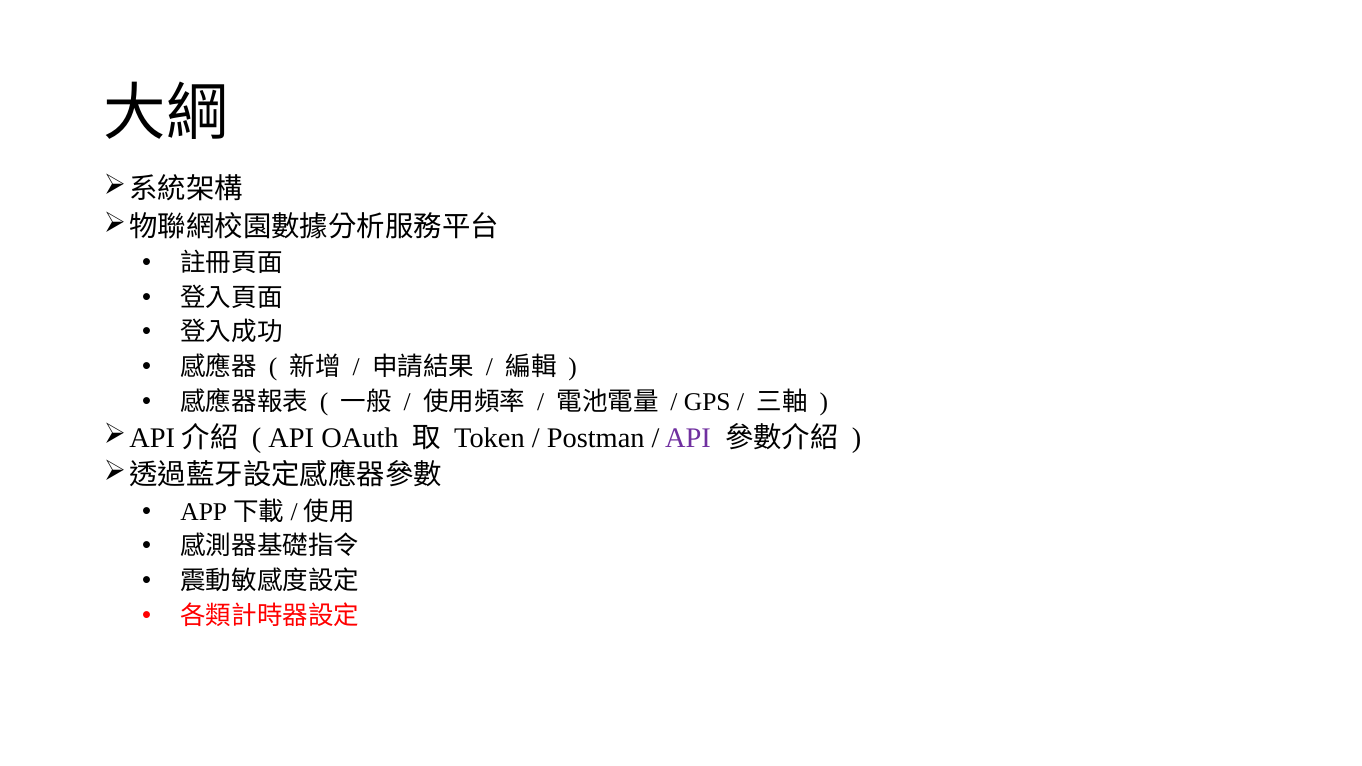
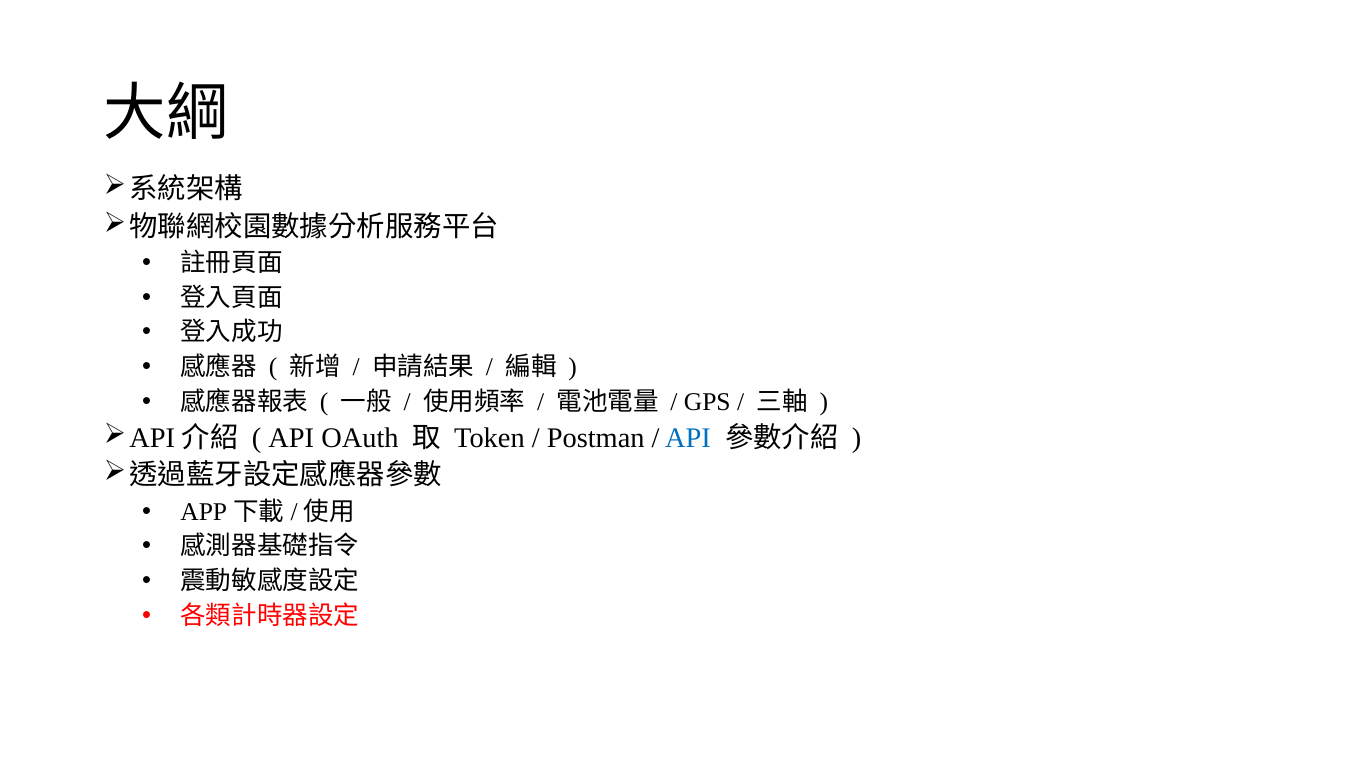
API at (688, 438) colour: purple -> blue
